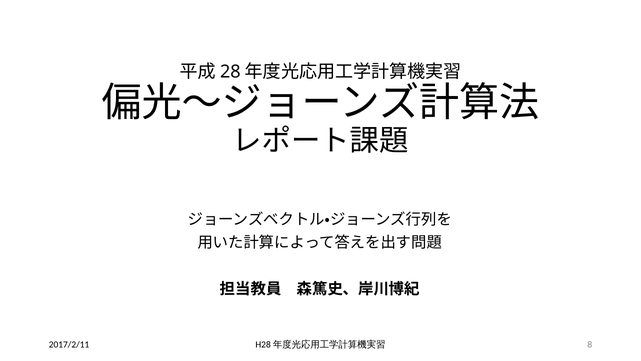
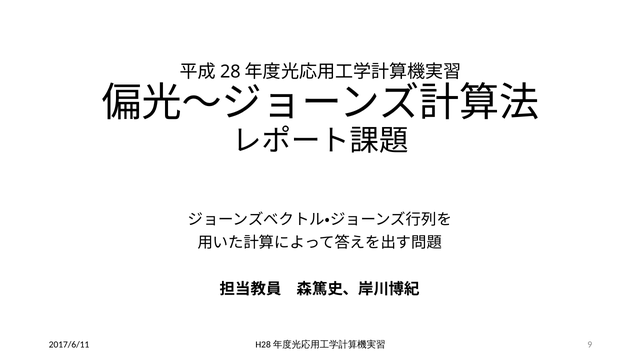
2017/2/11: 2017/2/11 -> 2017/6/11
8: 8 -> 9
